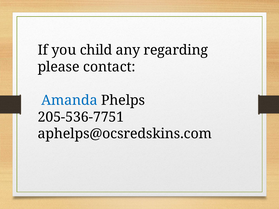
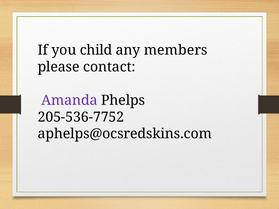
regarding: regarding -> members
Amanda colour: blue -> purple
205-536-7751: 205-536-7751 -> 205-536-7752
